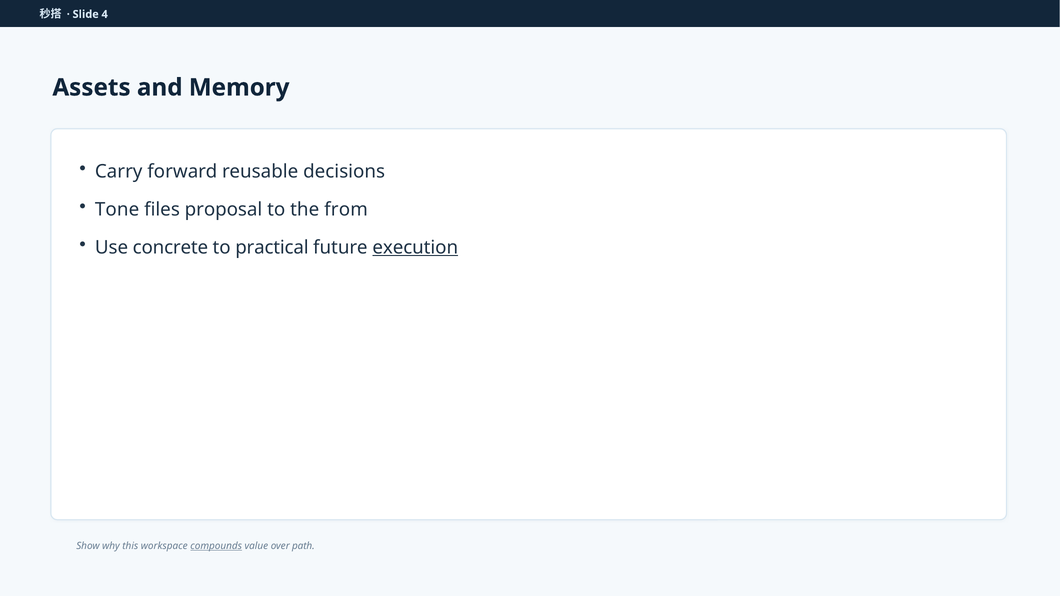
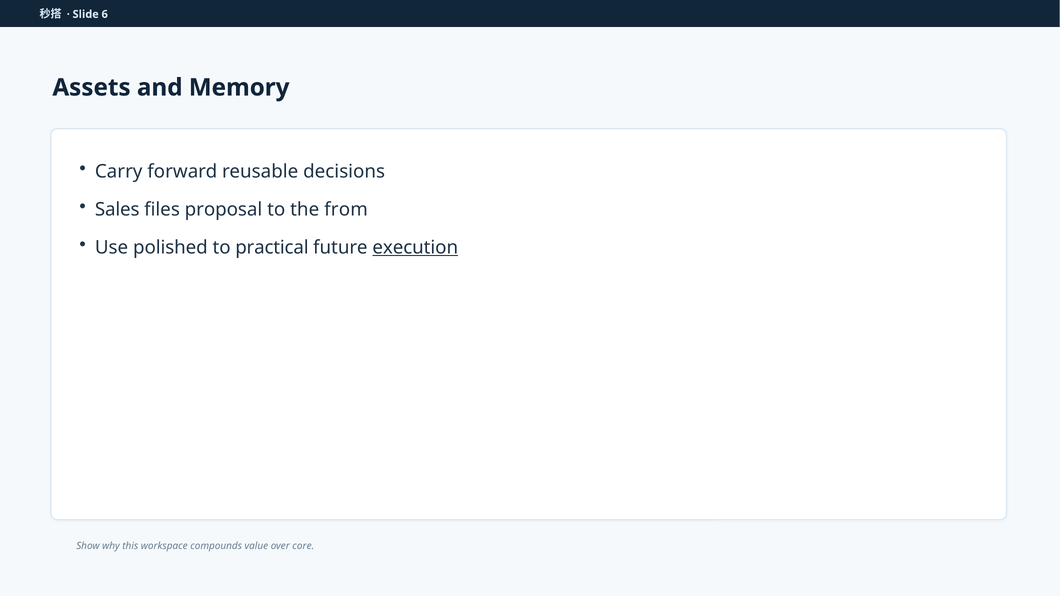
4: 4 -> 6
Tone: Tone -> Sales
concrete: concrete -> polished
compounds underline: present -> none
path: path -> core
